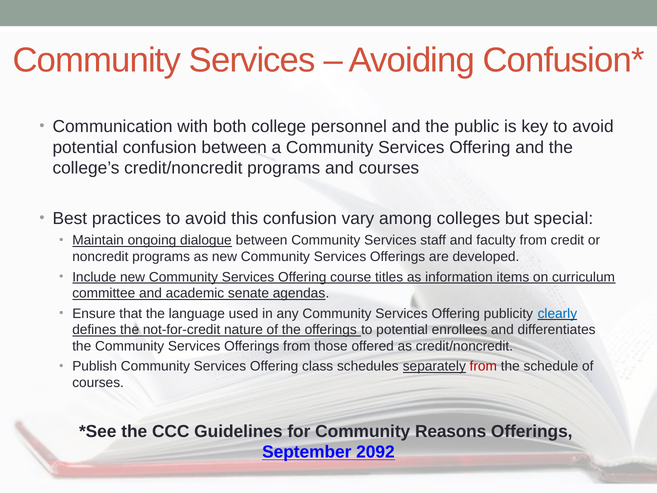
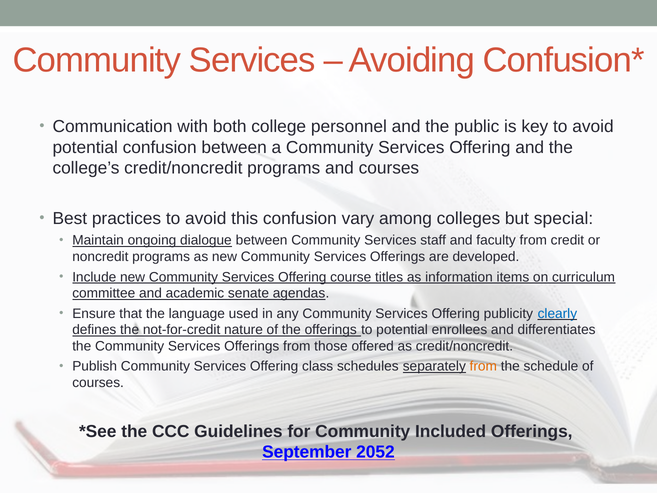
from at (483, 366) colour: red -> orange
Reasons: Reasons -> Included
2092: 2092 -> 2052
